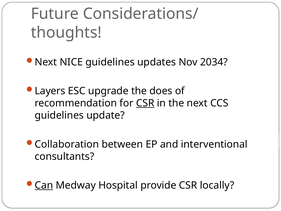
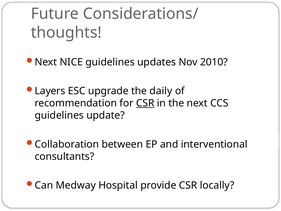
2034: 2034 -> 2010
does: does -> daily
Can underline: present -> none
